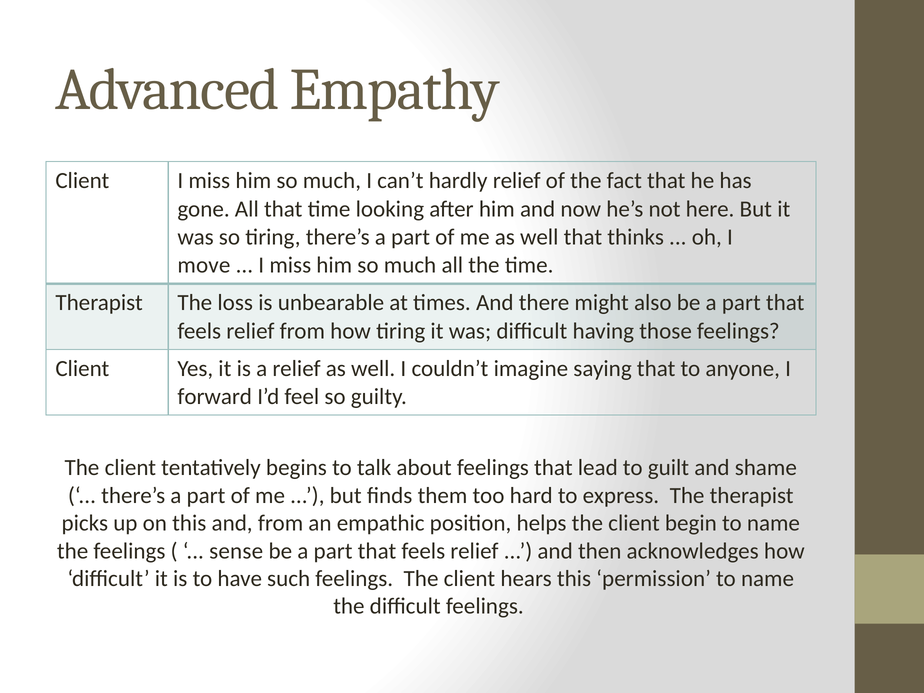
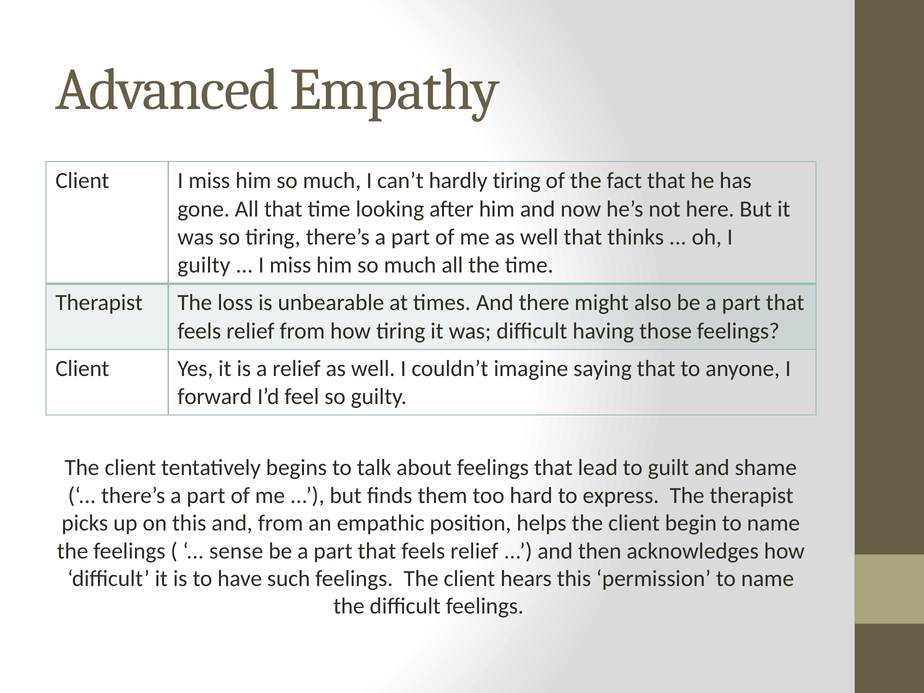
hardly relief: relief -> tiring
move at (204, 265): move -> guilty
